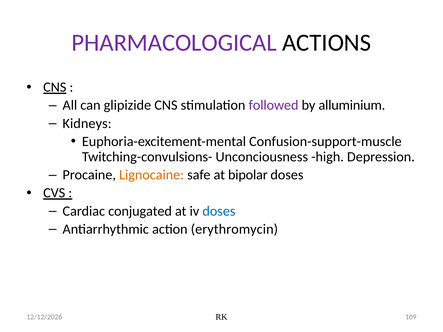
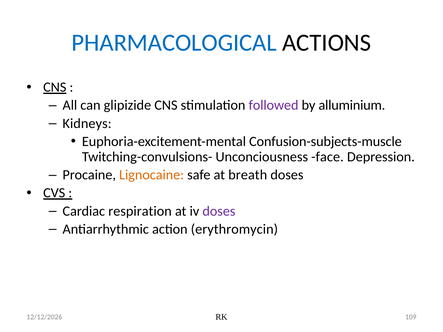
PHARMACOLOGICAL colour: purple -> blue
Confusion-support-muscle: Confusion-support-muscle -> Confusion-subjects-muscle
high: high -> face
bipolar: bipolar -> breath
conjugated: conjugated -> respiration
doses at (219, 211) colour: blue -> purple
